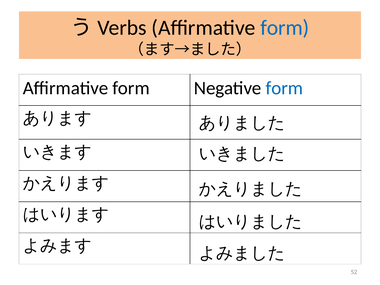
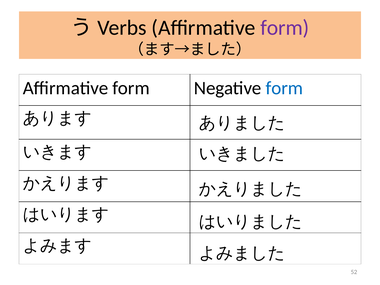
form at (285, 28) colour: blue -> purple
